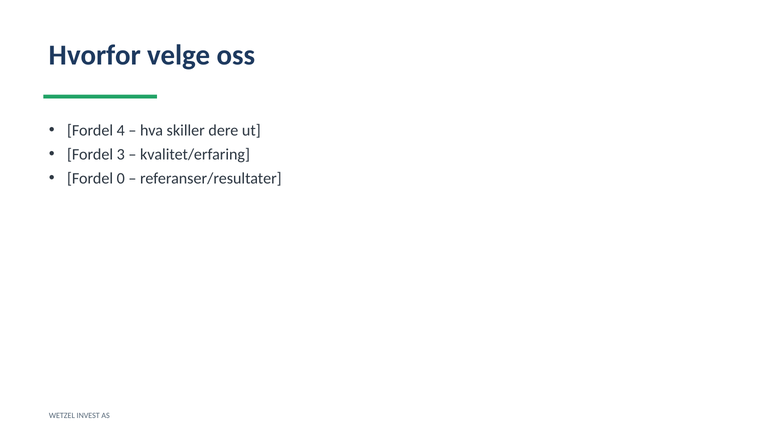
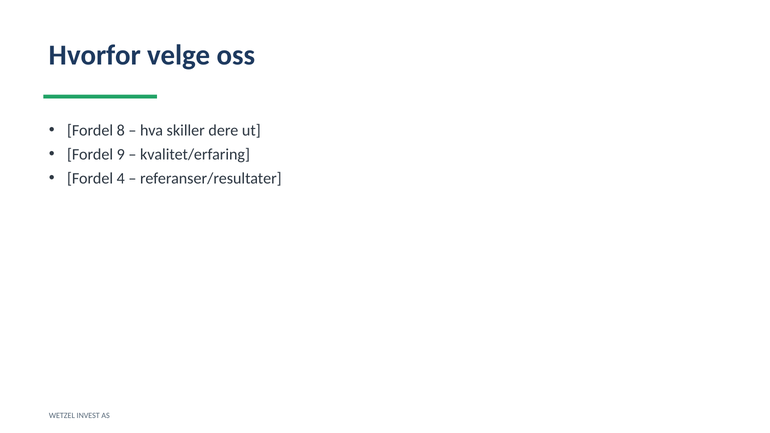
4: 4 -> 8
3: 3 -> 9
0: 0 -> 4
